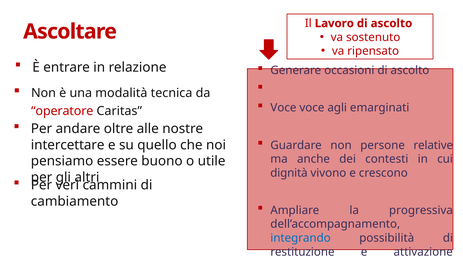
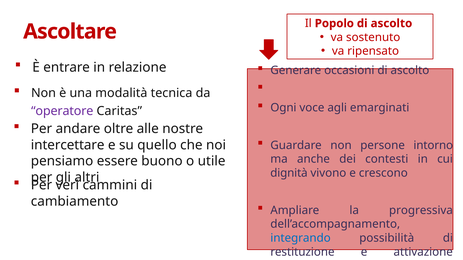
Lavoro: Lavoro -> Popolo
Voce at (283, 108): Voce -> Ogni
operatore colour: red -> purple
relative: relative -> intorno
